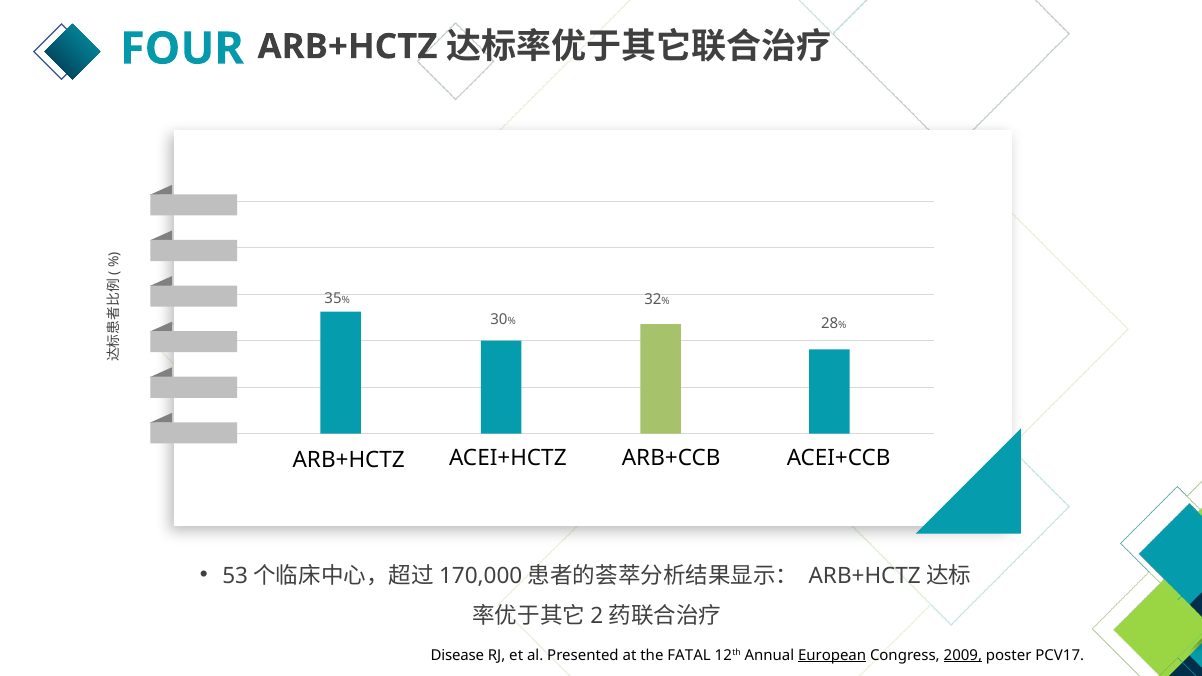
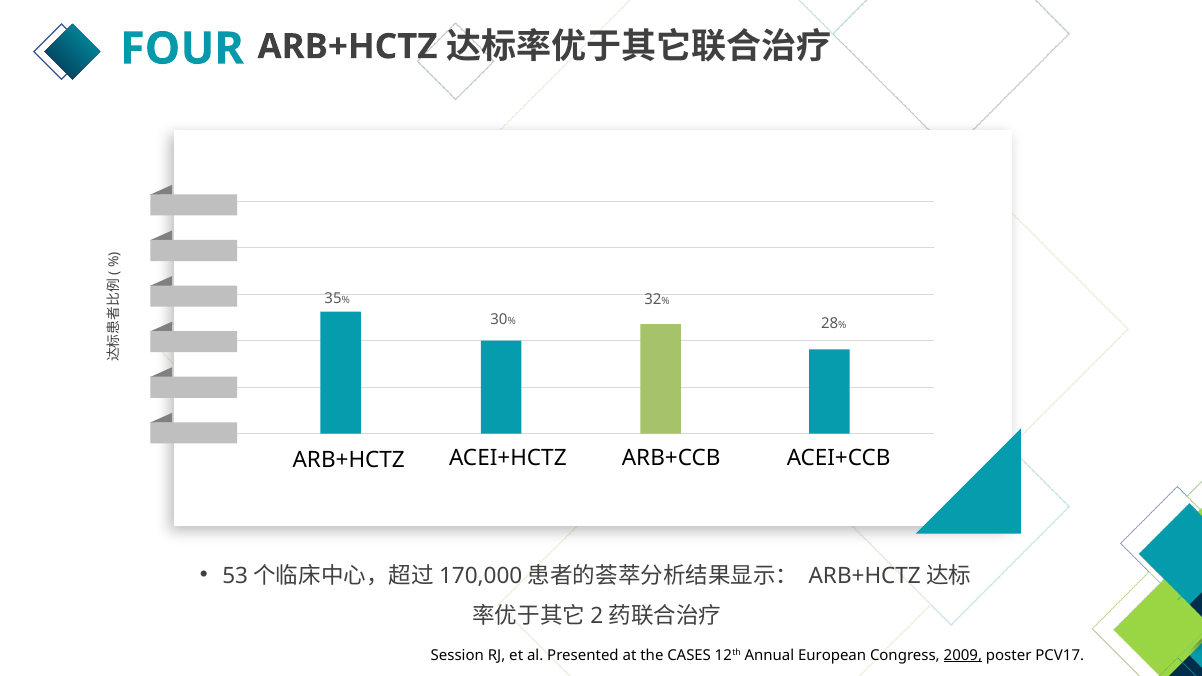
Disease: Disease -> Session
FATAL: FATAL -> CASES
European underline: present -> none
